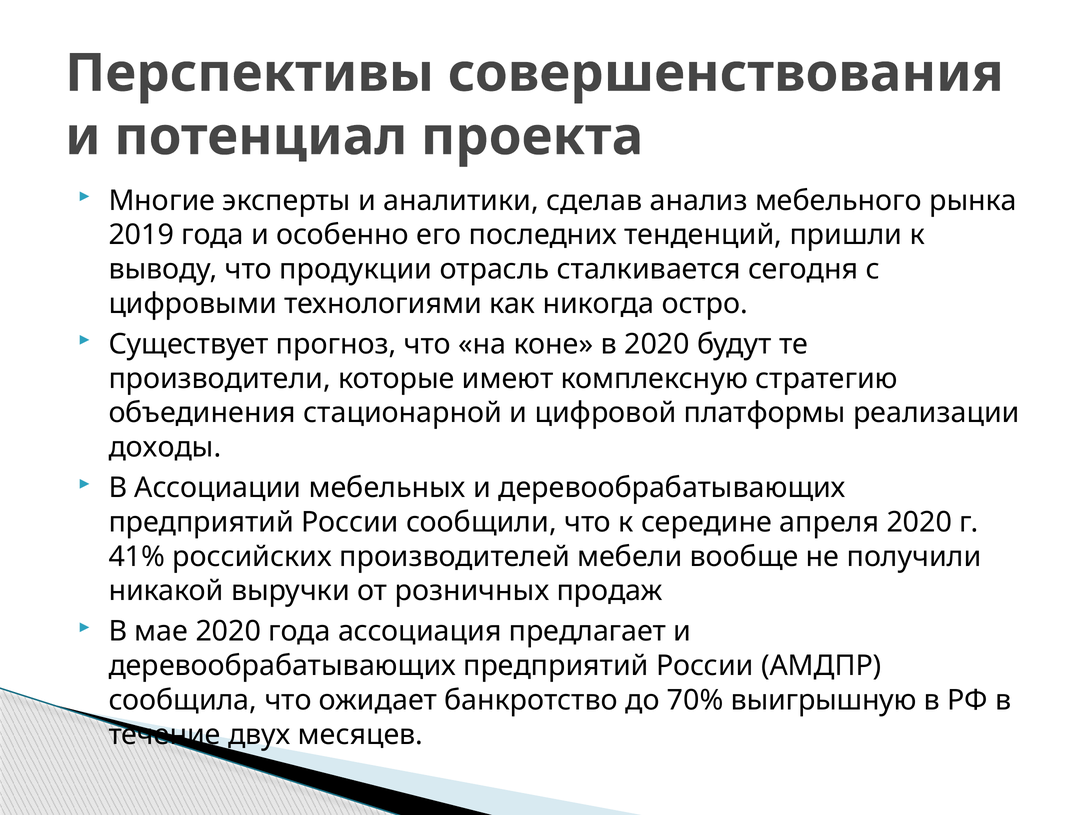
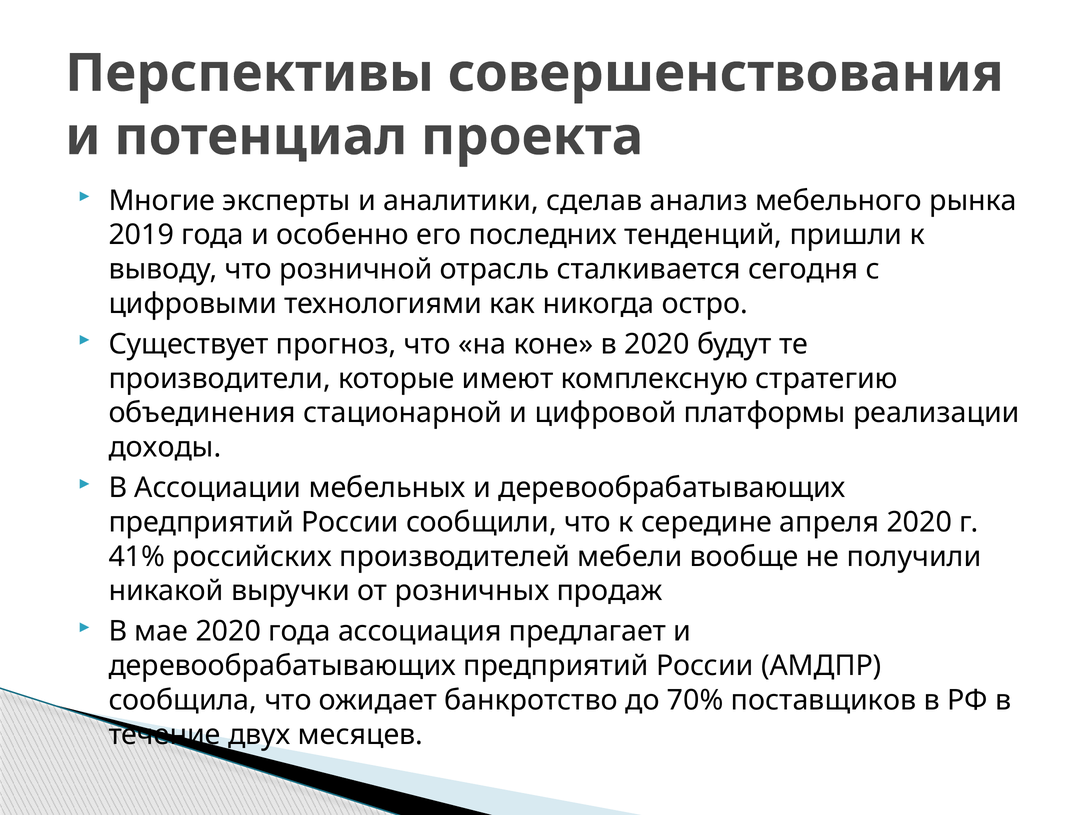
продукции: продукции -> розничной
выигрышную: выигрышную -> поставщиков
